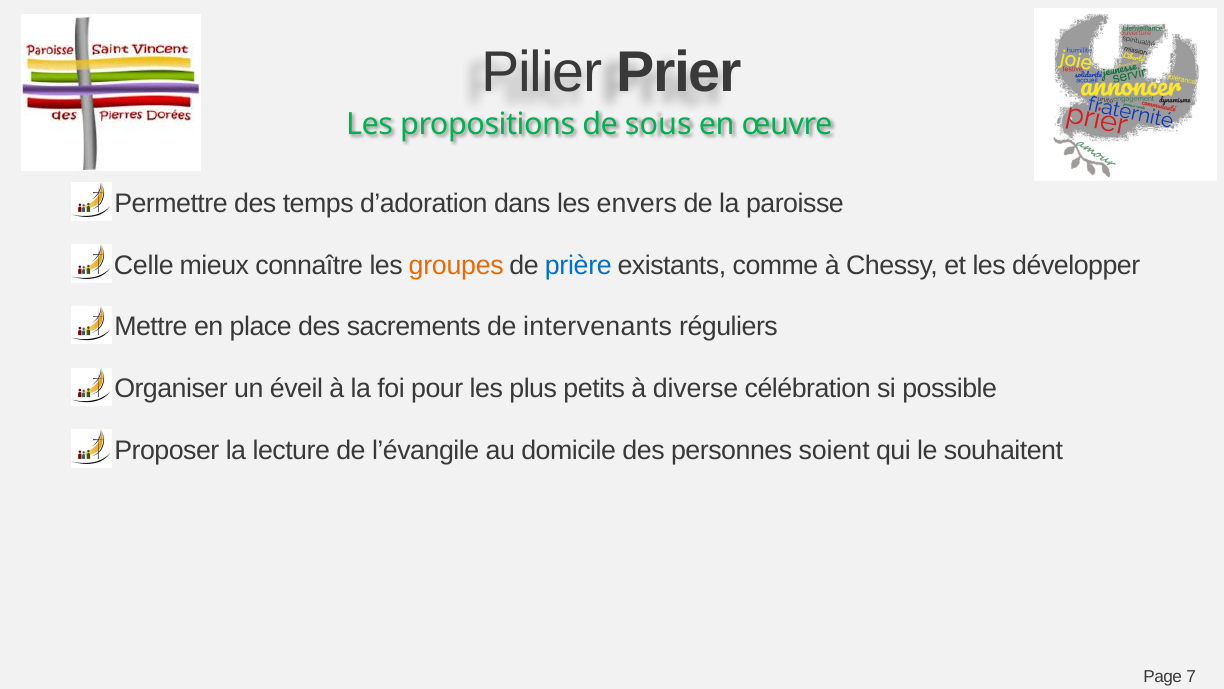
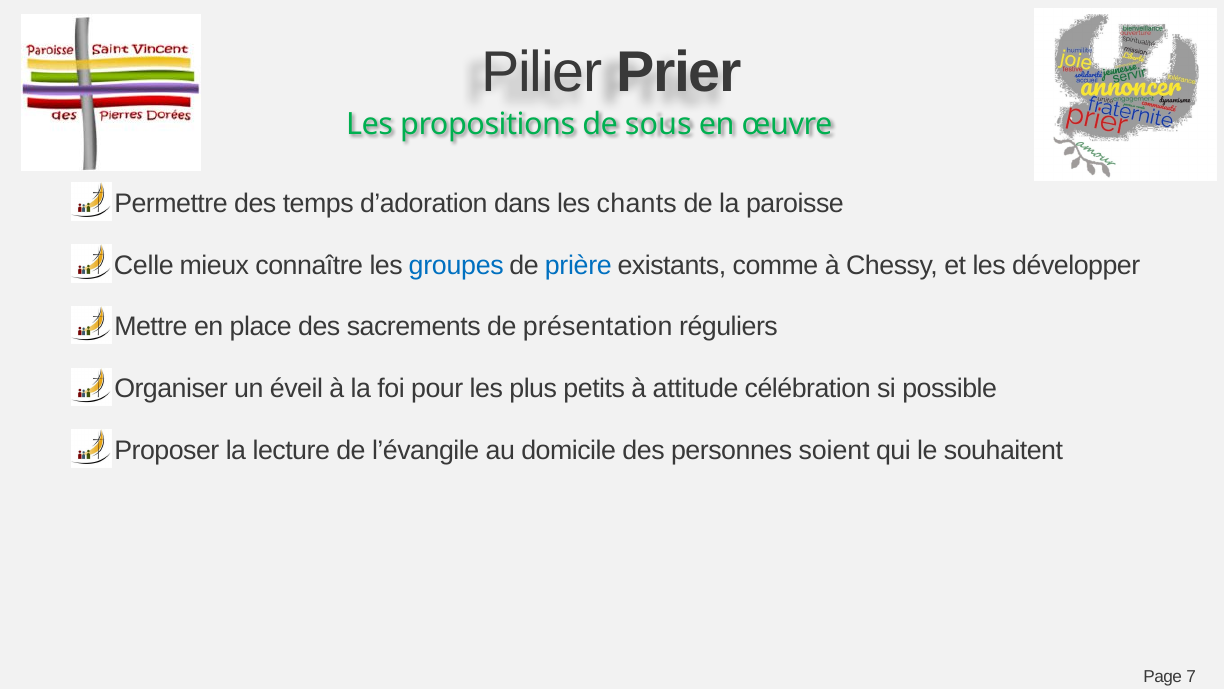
envers: envers -> chants
groupes colour: orange -> blue
intervenants: intervenants -> présentation
diverse: diverse -> attitude
